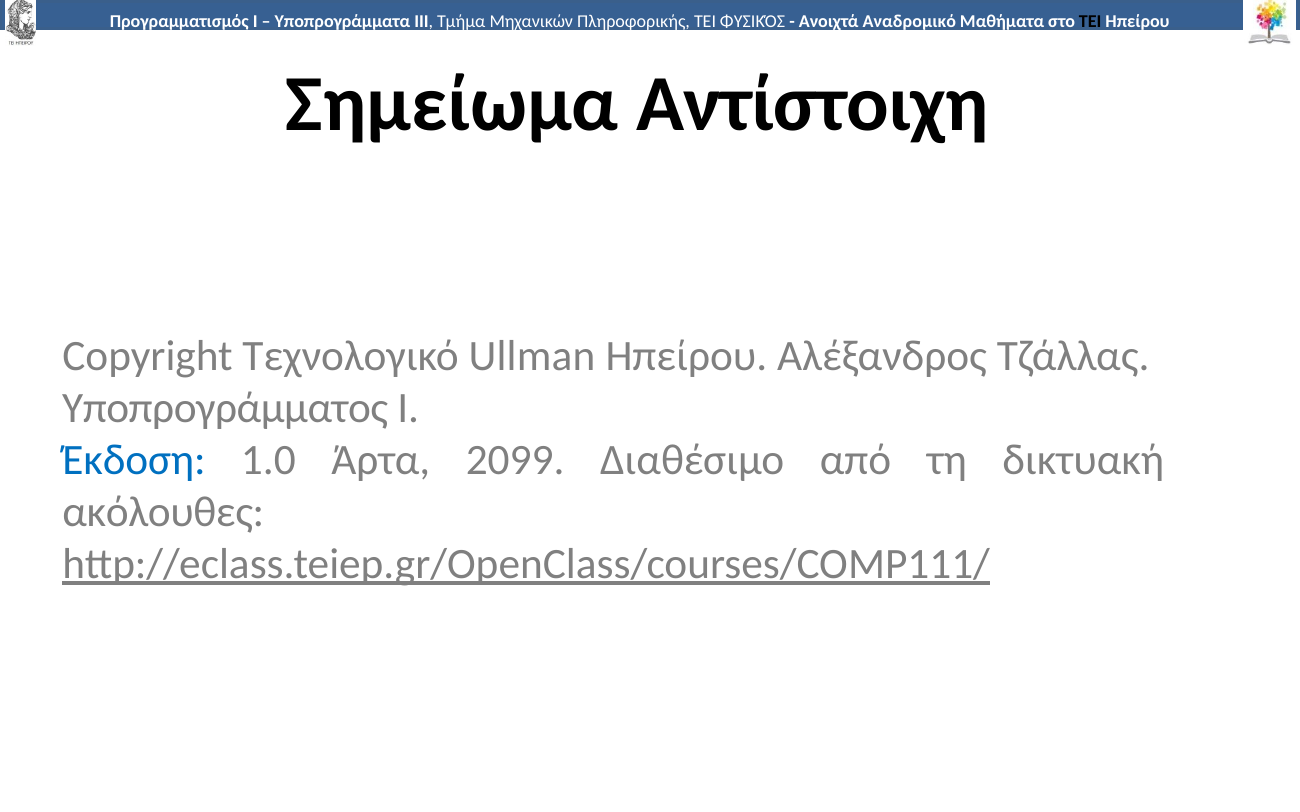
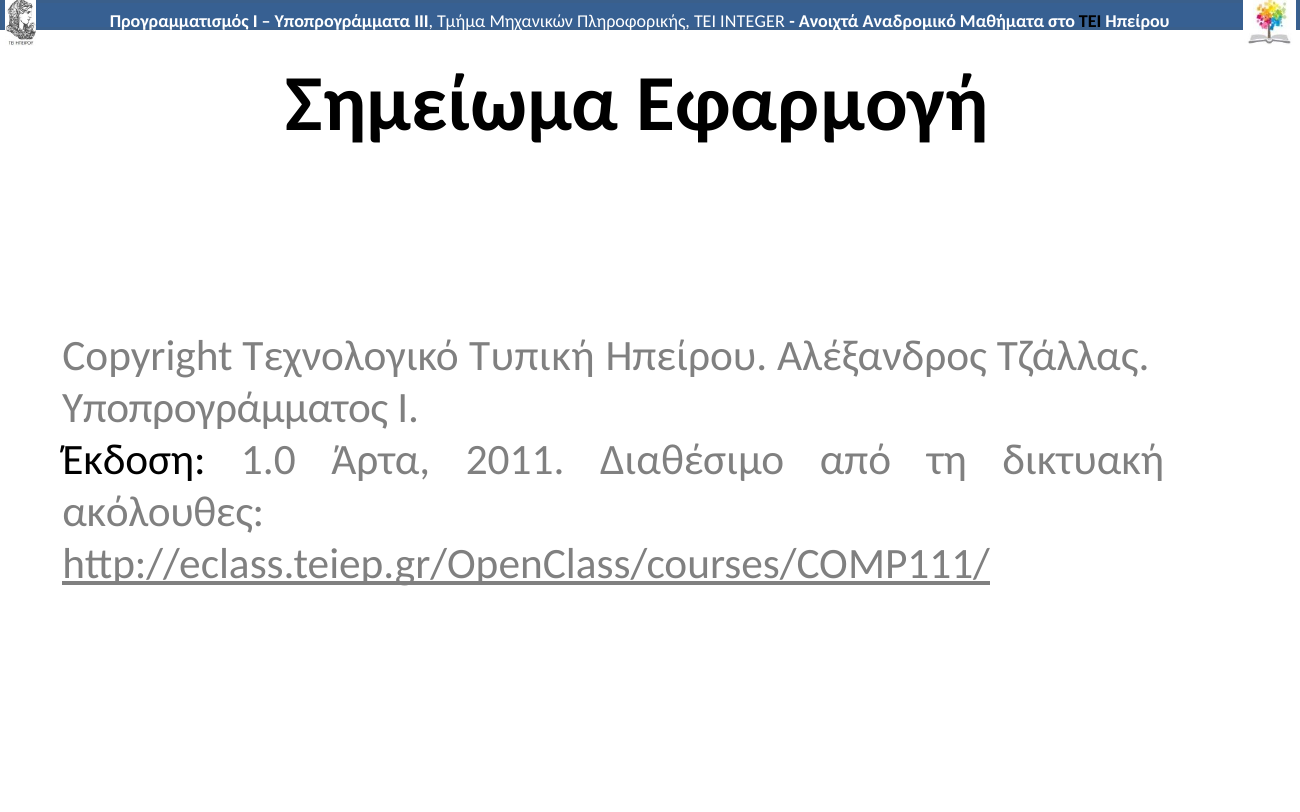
ΦΥΣΙΚΌΣ: ΦΥΣΙΚΌΣ -> INTEGER
Αντίστοιχη: Αντίστοιχη -> Εφαρμογή
Ullman: Ullman -> Τυπική
Έκδοση colour: blue -> black
2099: 2099 -> 2011
